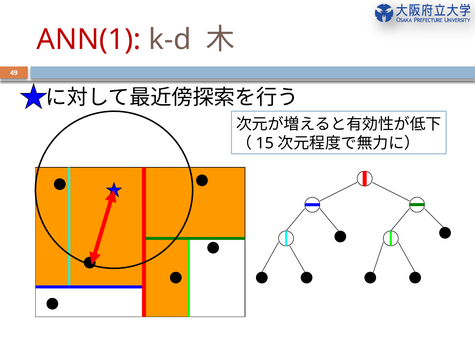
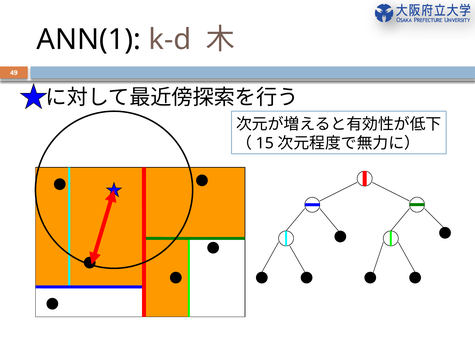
ANN(1 colour: red -> black
